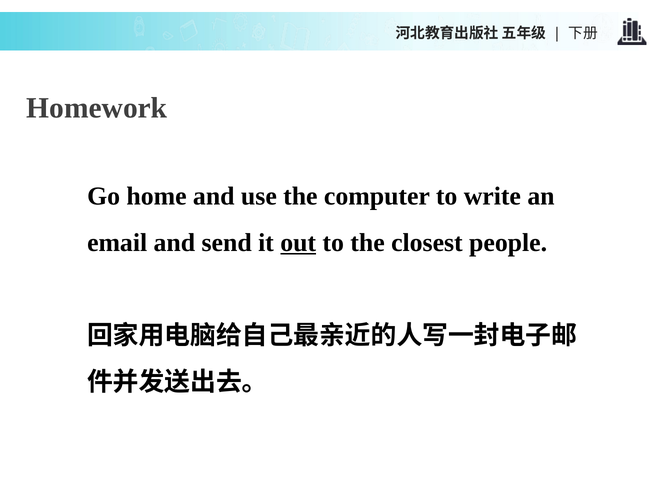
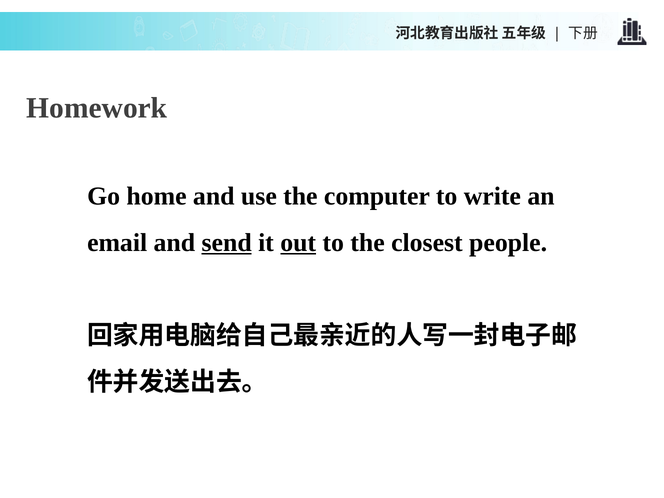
send underline: none -> present
